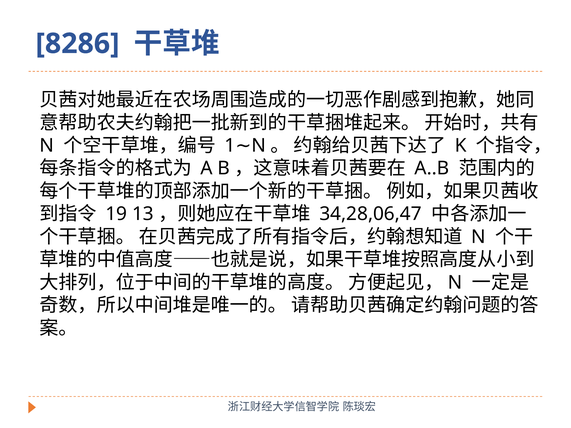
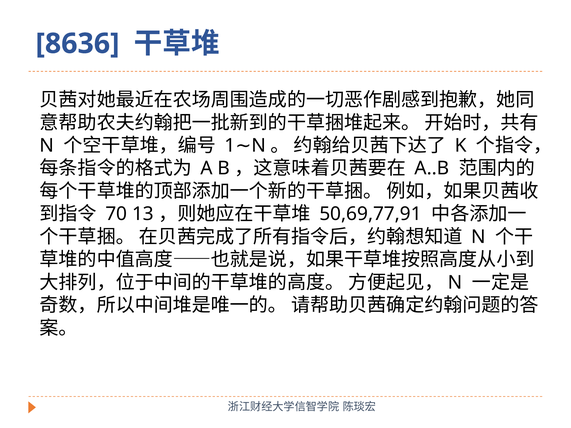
8286: 8286 -> 8636
19: 19 -> 70
34,28,06,47: 34,28,06,47 -> 50,69,77,91
